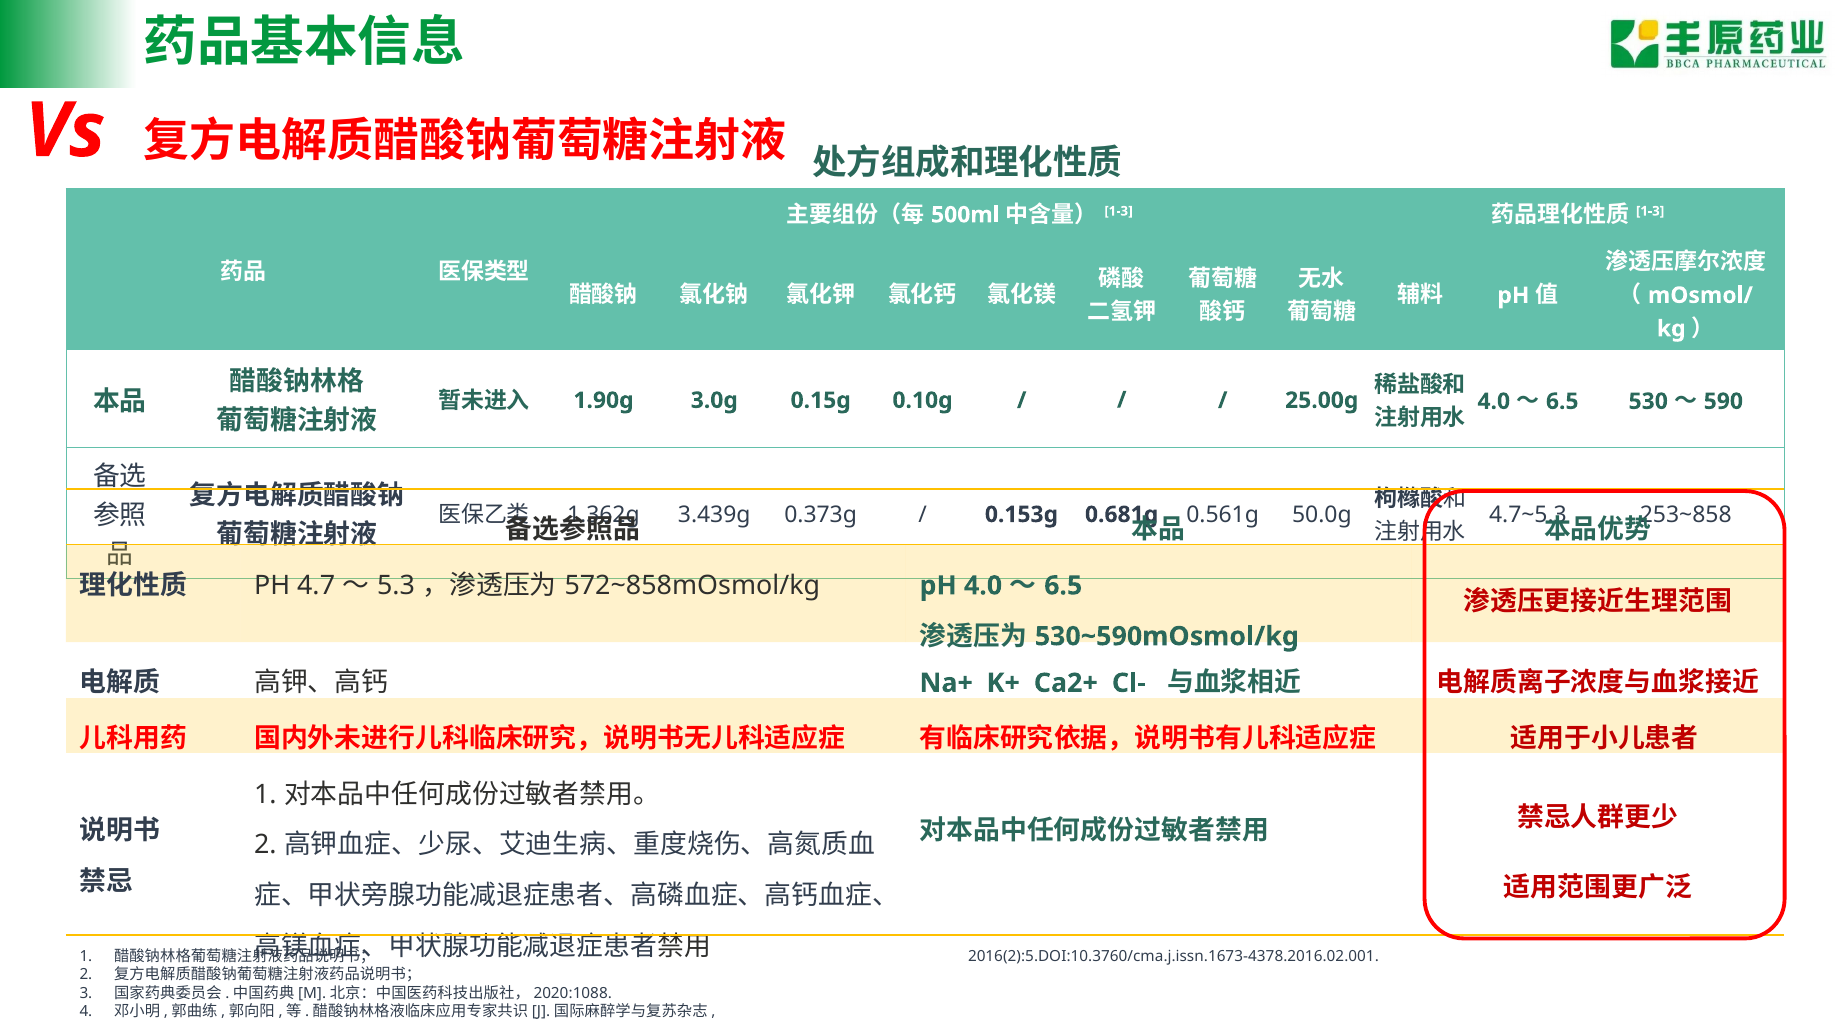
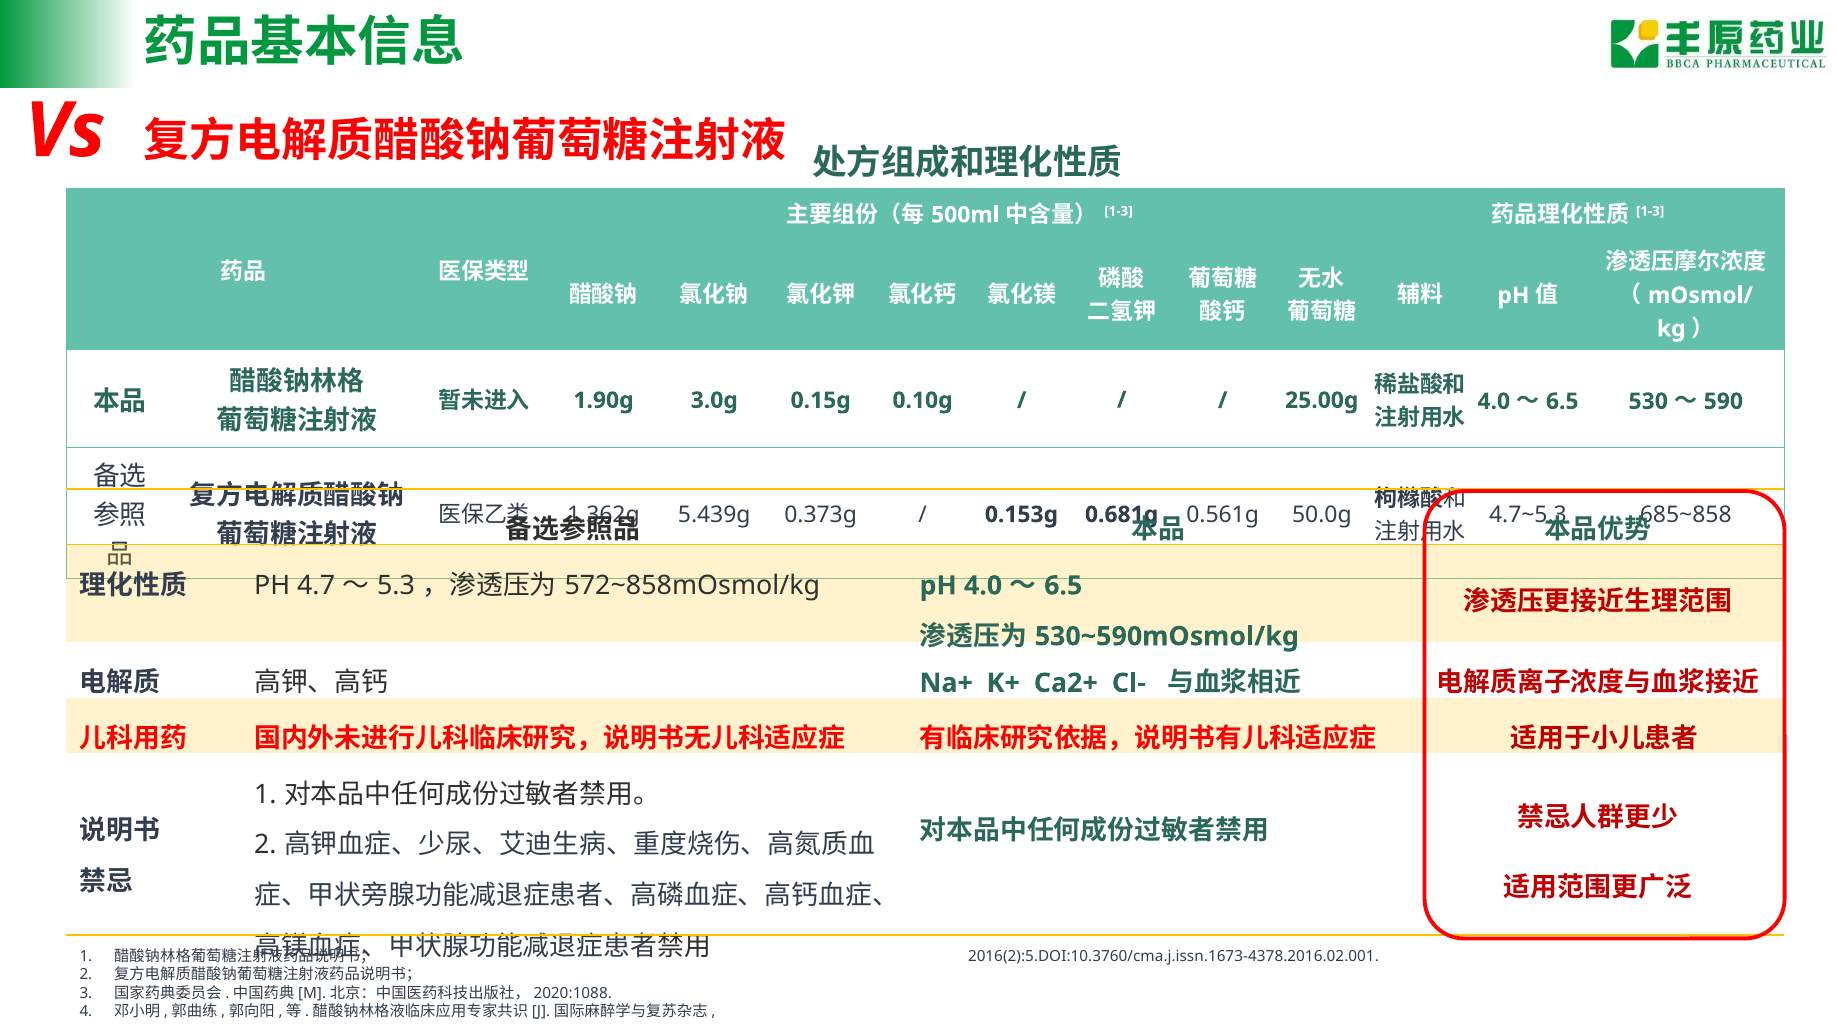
3.439g: 3.439g -> 5.439g
253~858: 253~858 -> 685~858
